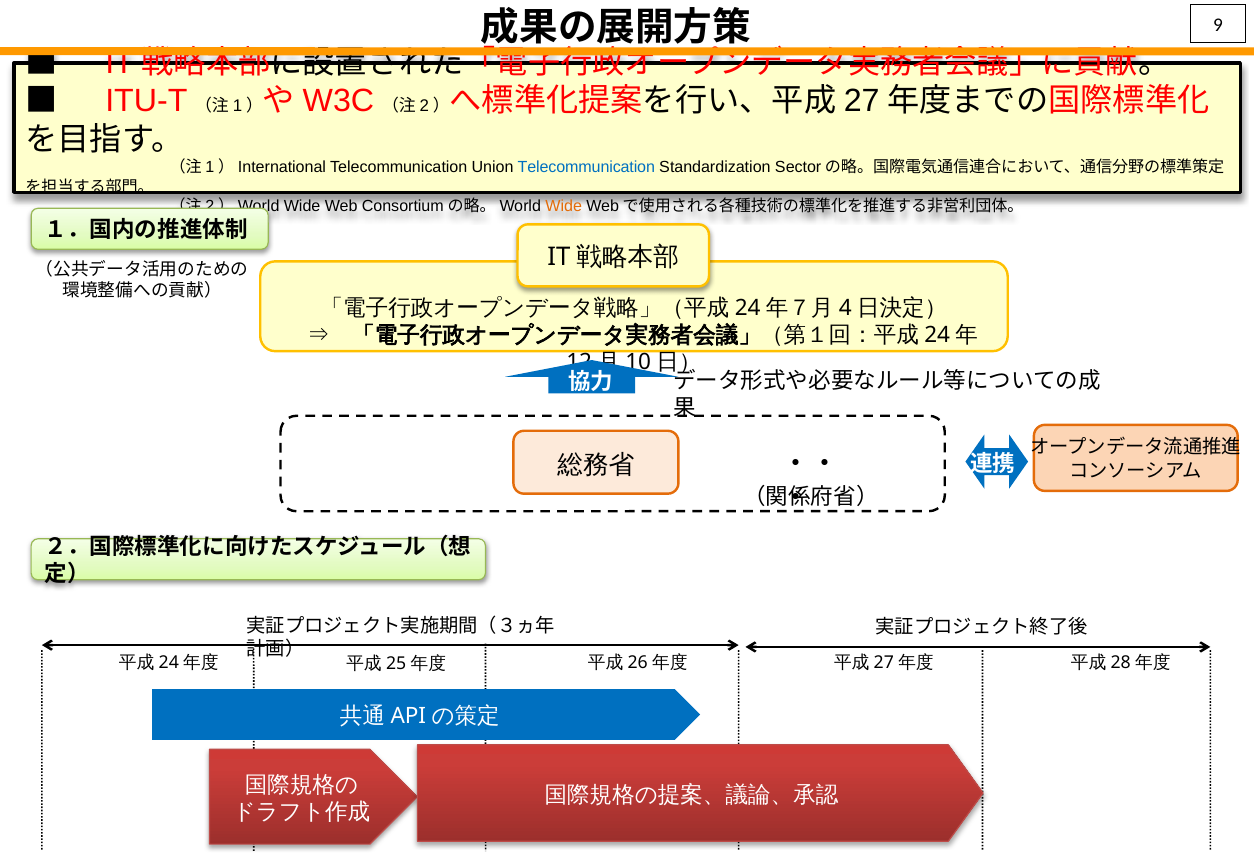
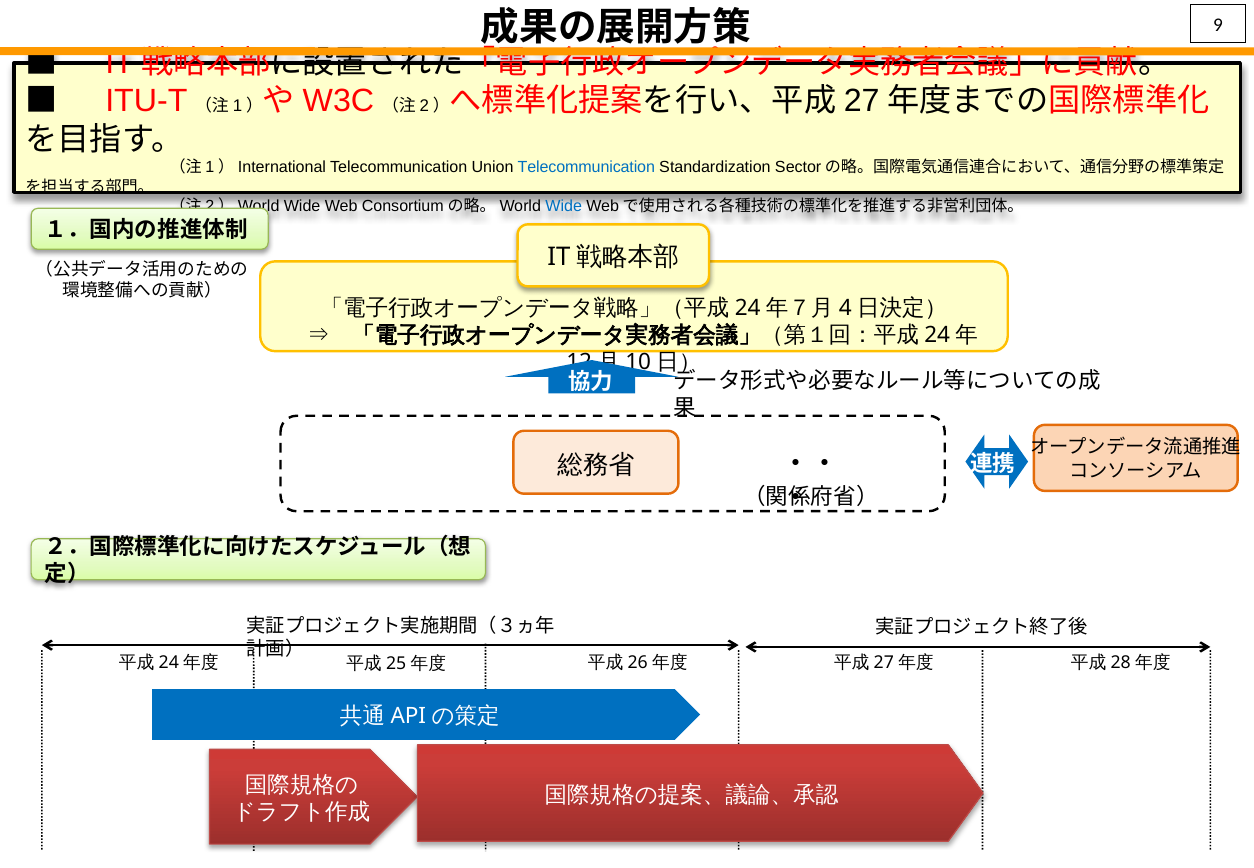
Wide at (564, 206) colour: orange -> blue
